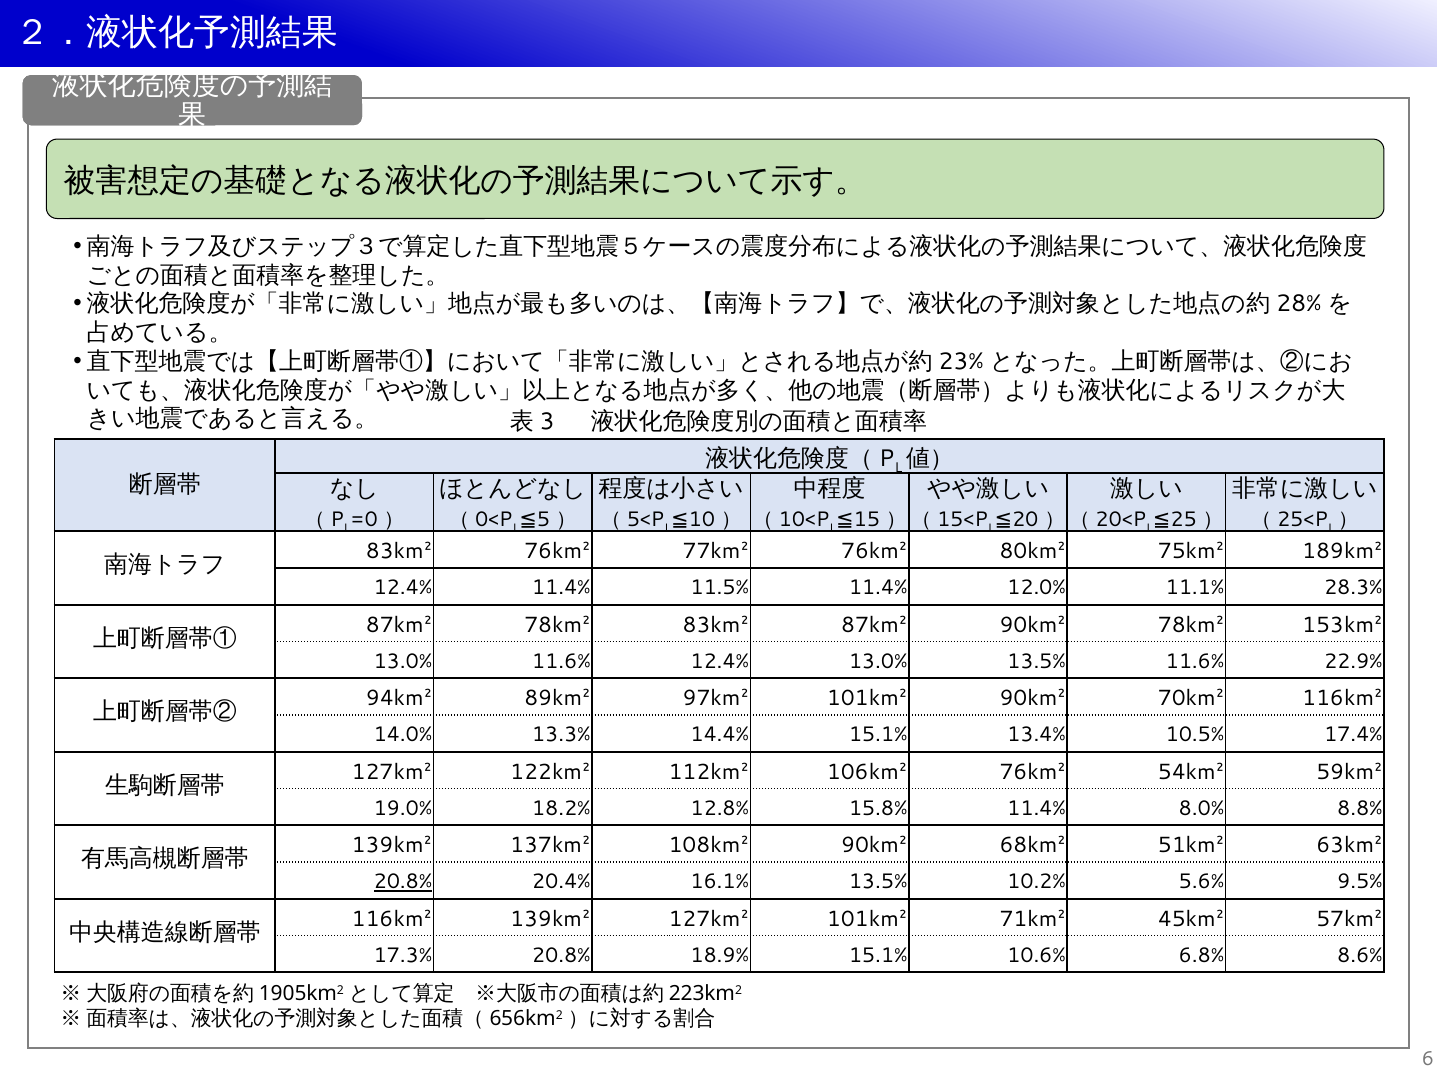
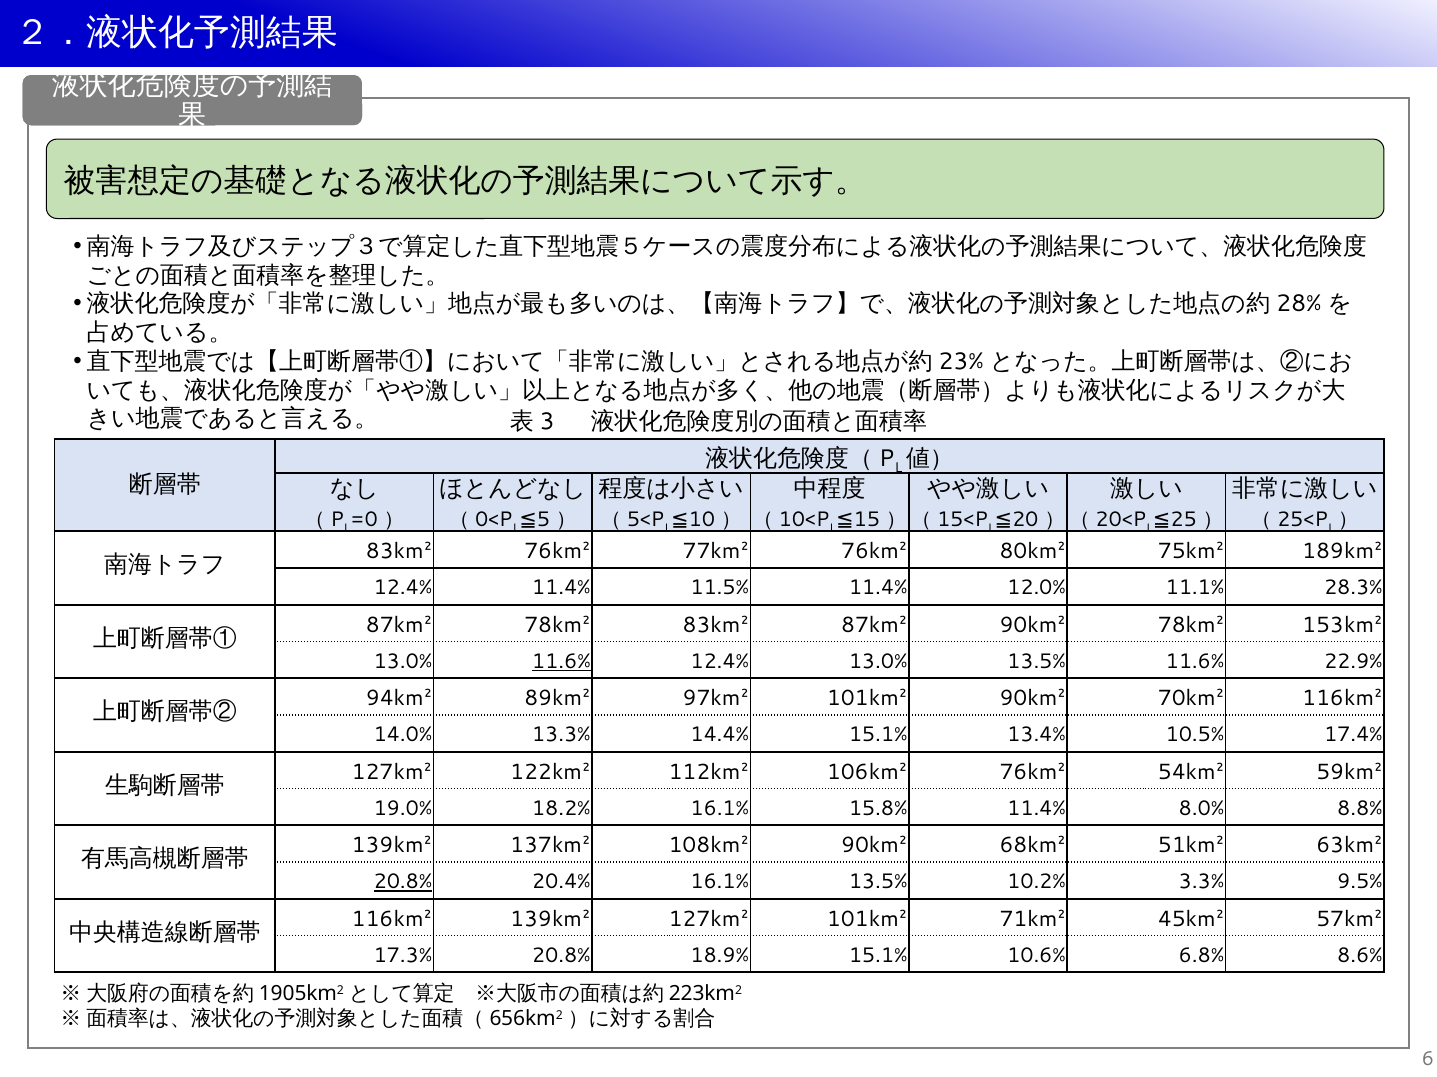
11.6% at (561, 662) underline: none -> present
18.2% 12.8%: 12.8% -> 16.1%
5.6%: 5.6% -> 3.3%
